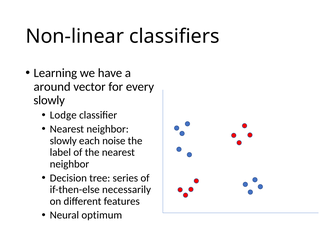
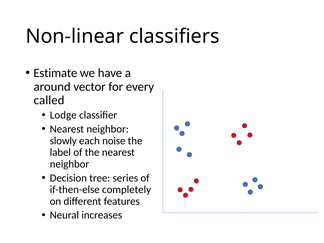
Learning: Learning -> Estimate
slowly at (49, 100): slowly -> called
necessarily: necessarily -> completely
optimum: optimum -> increases
